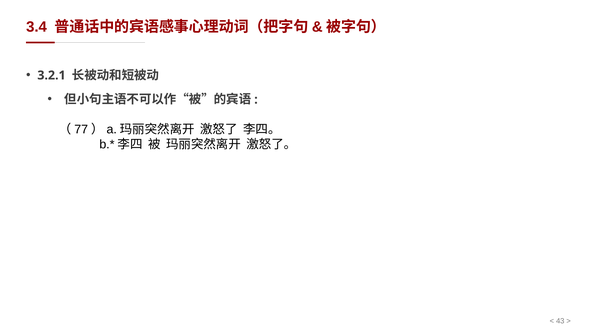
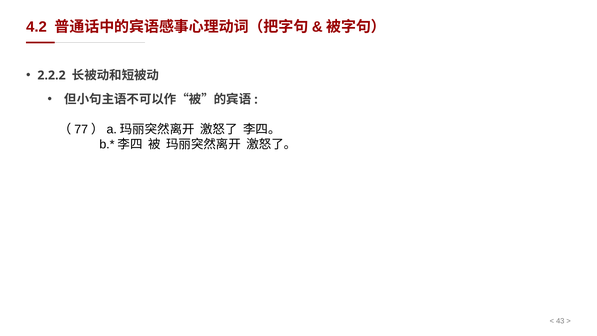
3.4: 3.4 -> 4.2
3.2.1: 3.2.1 -> 2.2.2
